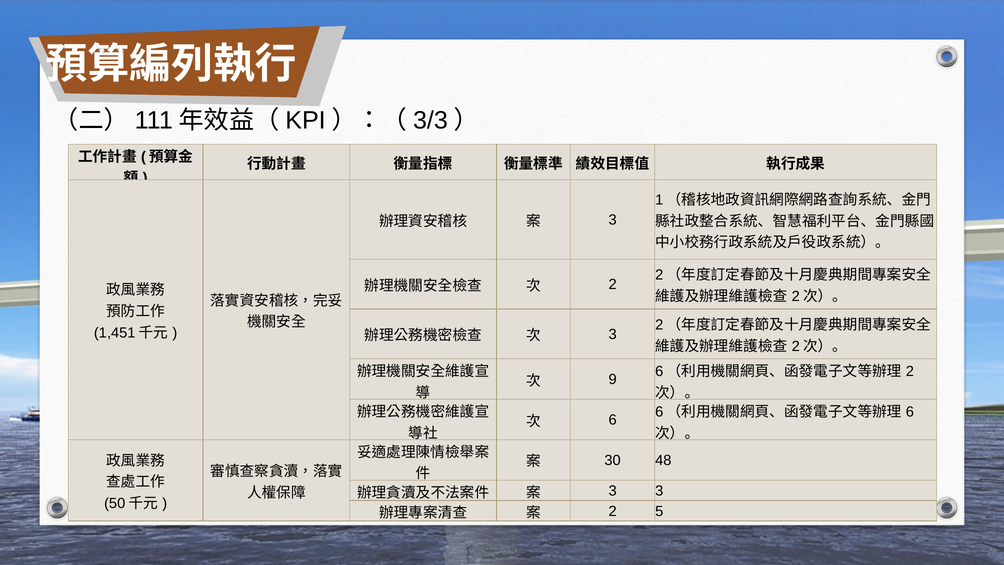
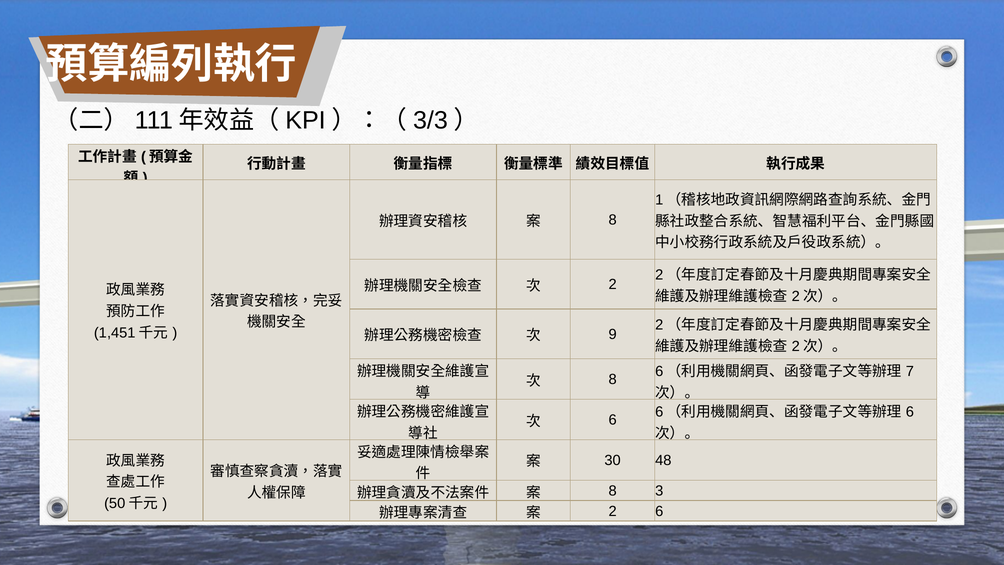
3 at (613, 220): 3 -> 8
3 at (613, 334): 3 -> 9
9 at (613, 379): 9 -> 8
2 at (910, 371): 2 -> 7
3 at (613, 491): 3 -> 8
2 5: 5 -> 6
